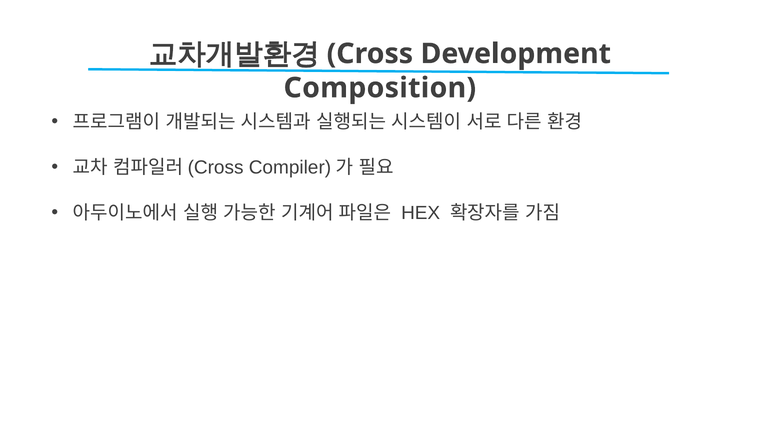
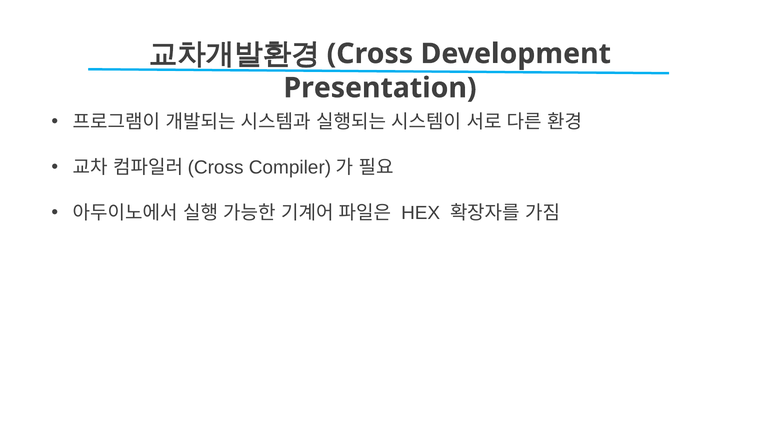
Composition: Composition -> Presentation
